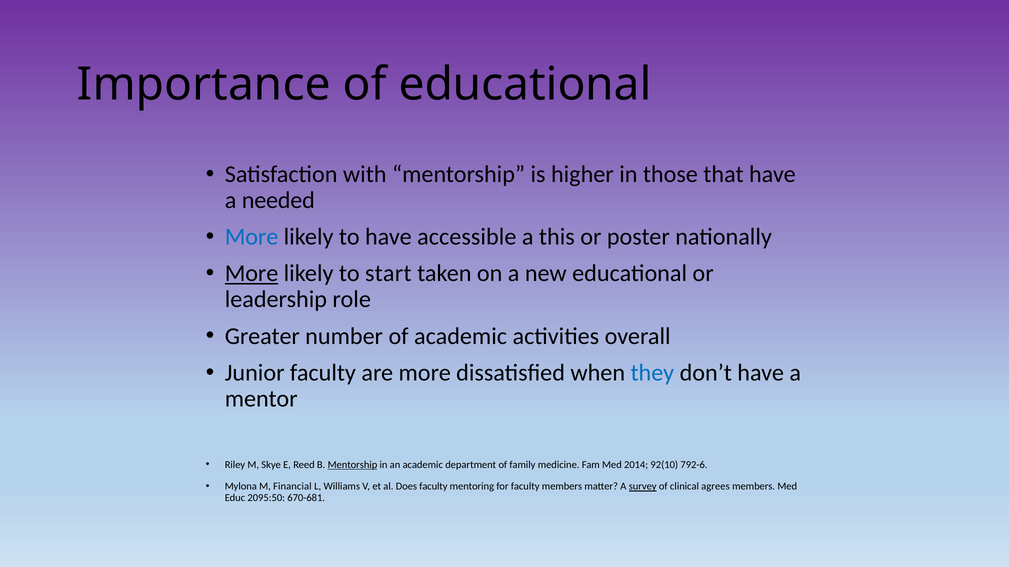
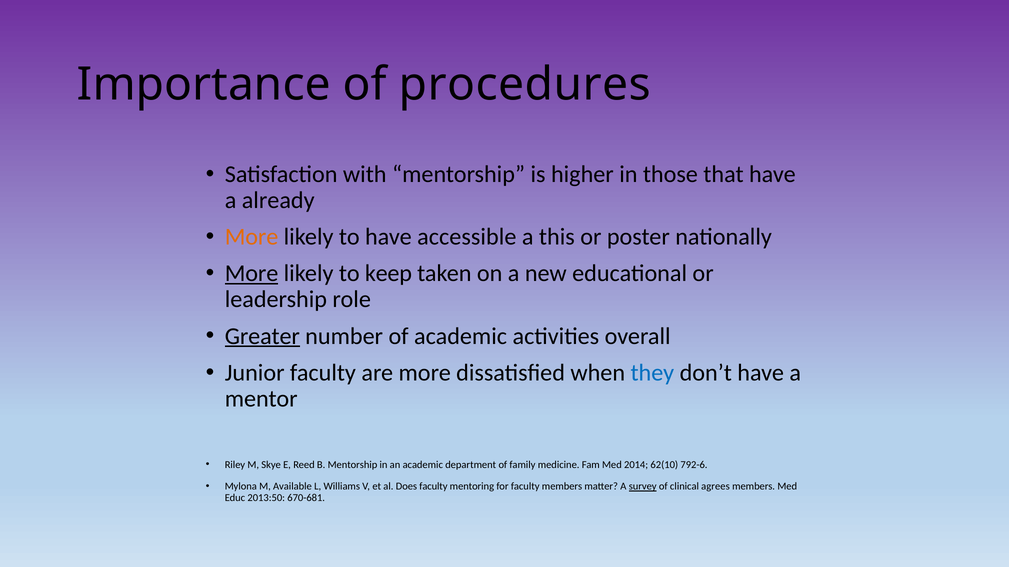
of educational: educational -> procedures
needed: needed -> already
More at (252, 237) colour: blue -> orange
start: start -> keep
Greater underline: none -> present
Mentorship at (352, 465) underline: present -> none
92(10: 92(10 -> 62(10
Financial: Financial -> Available
2095:50: 2095:50 -> 2013:50
